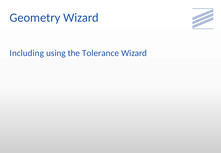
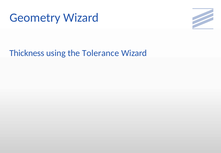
Including: Including -> Thickness
